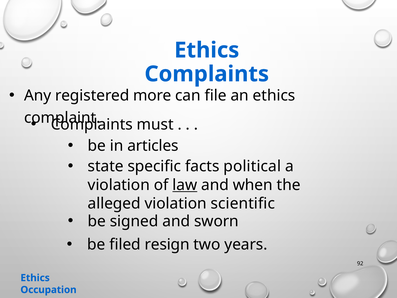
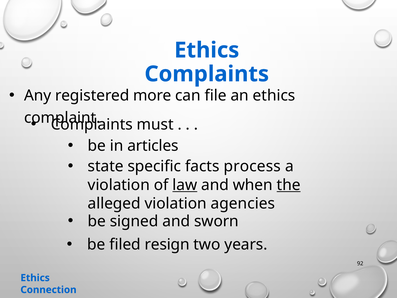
political: political -> process
the underline: none -> present
scientific: scientific -> agencies
Occupation: Occupation -> Connection
